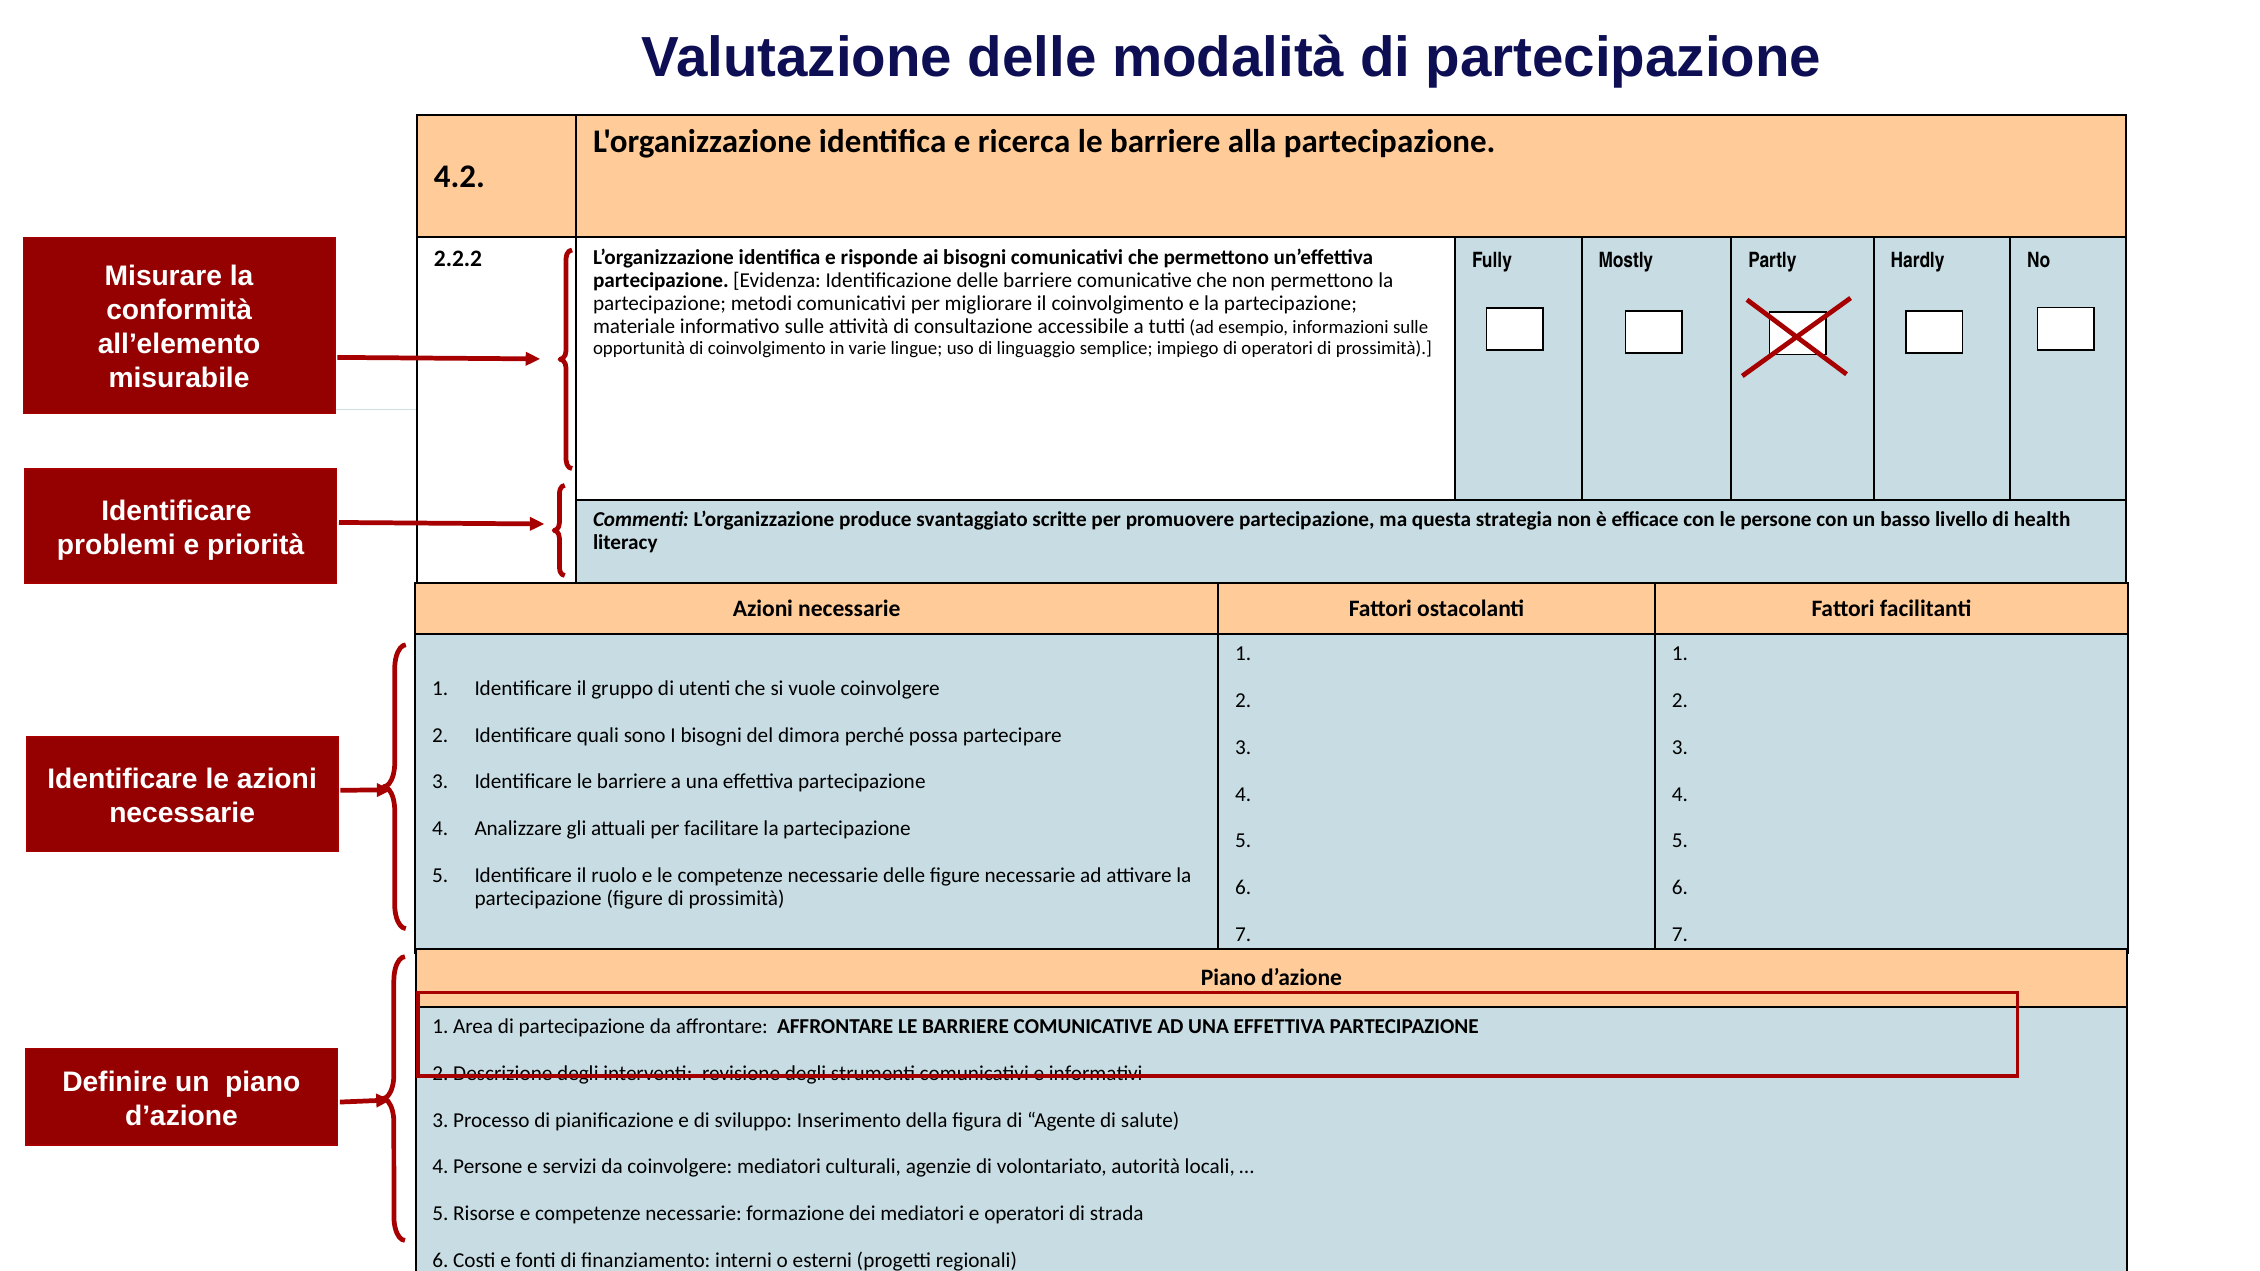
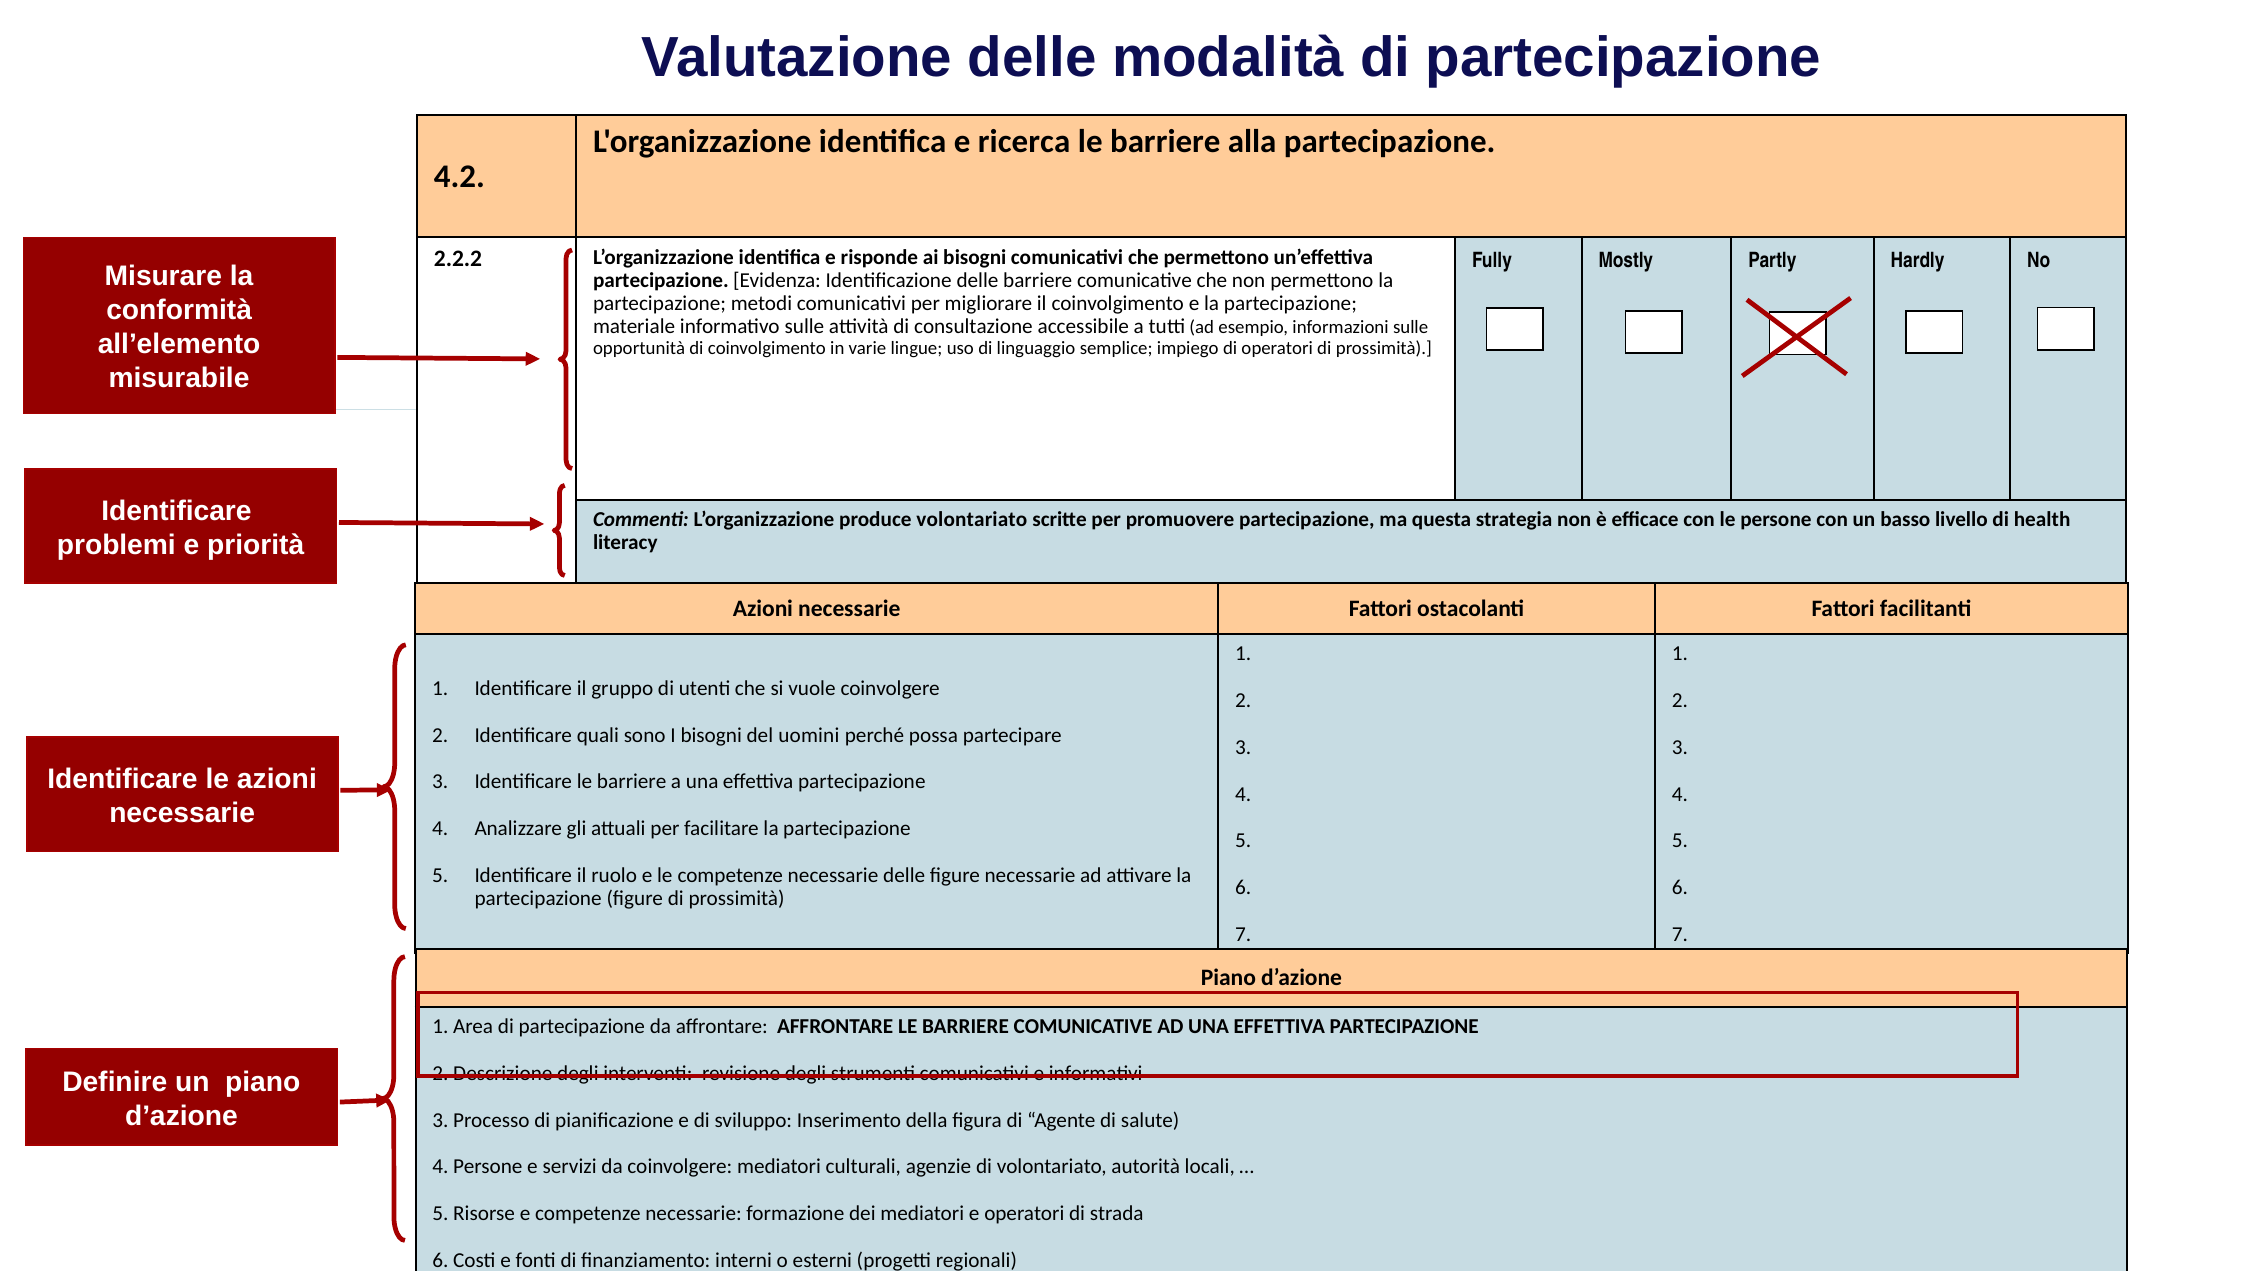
produce svantaggiato: svantaggiato -> volontariato
dimora: dimora -> uomini
